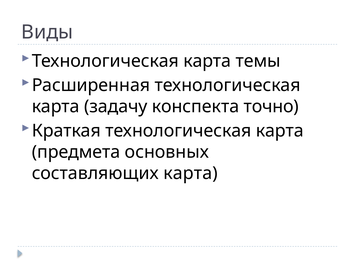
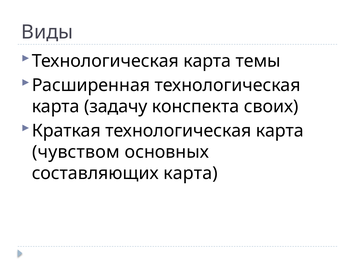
точно: точно -> своих
предмета: предмета -> чувством
